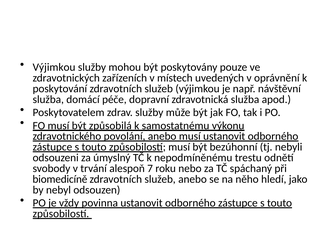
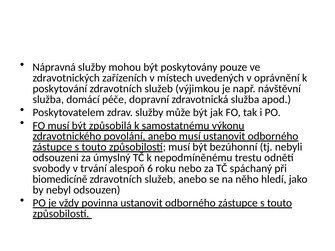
Výjimkou at (54, 67): Výjimkou -> Nápravná
7: 7 -> 6
